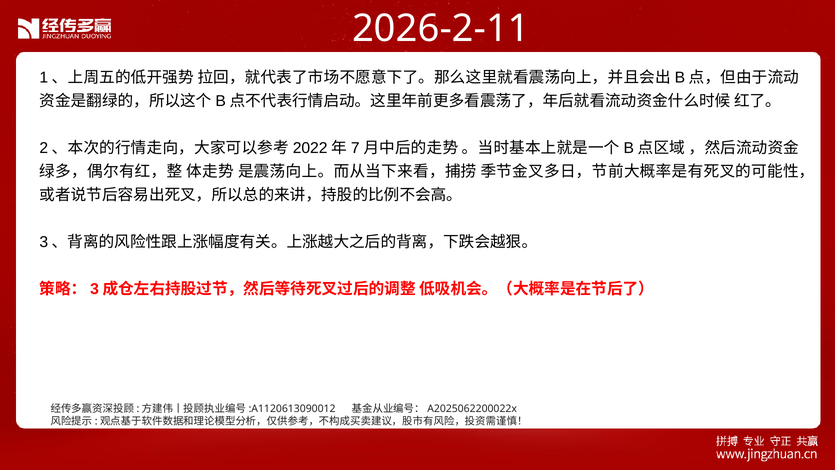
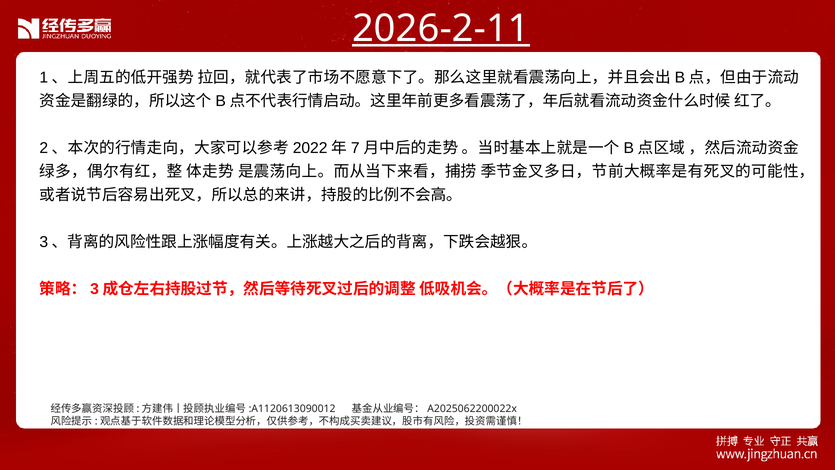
2026-2-11 underline: none -> present
